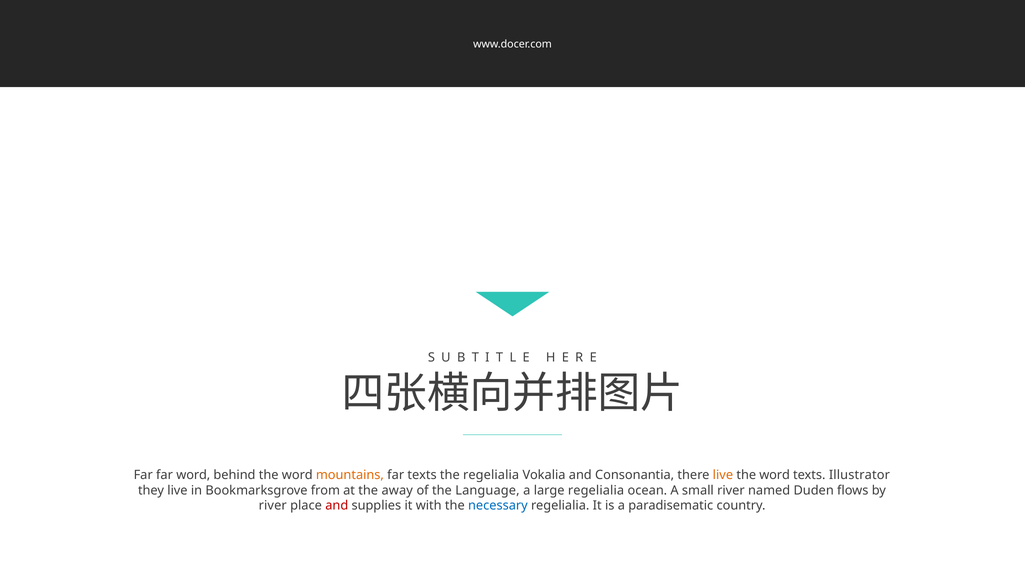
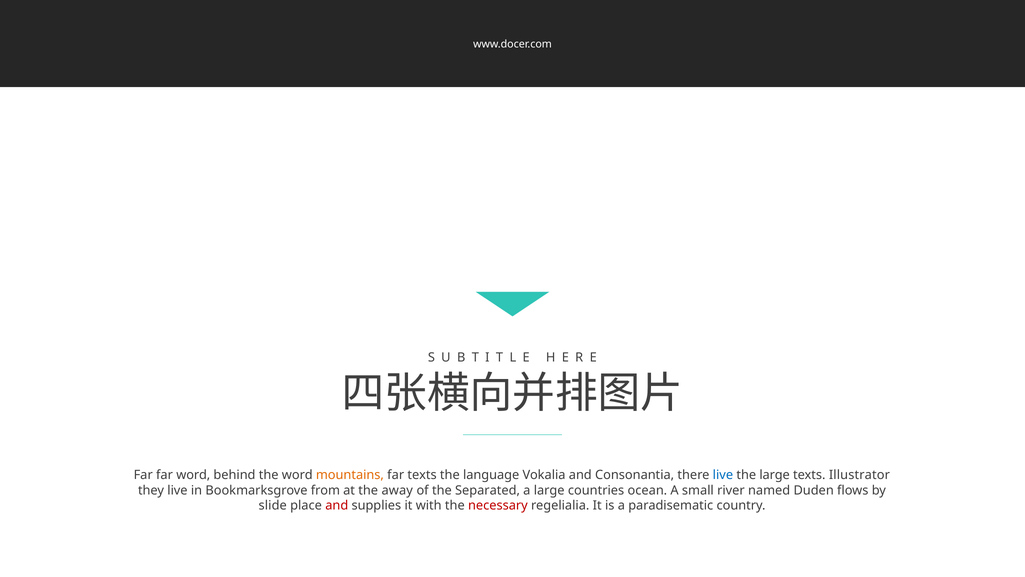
the regelialia: regelialia -> language
live at (723, 475) colour: orange -> blue
word at (775, 475): word -> large
Language: Language -> Separated
large regelialia: regelialia -> countries
river at (273, 505): river -> slide
necessary colour: blue -> red
